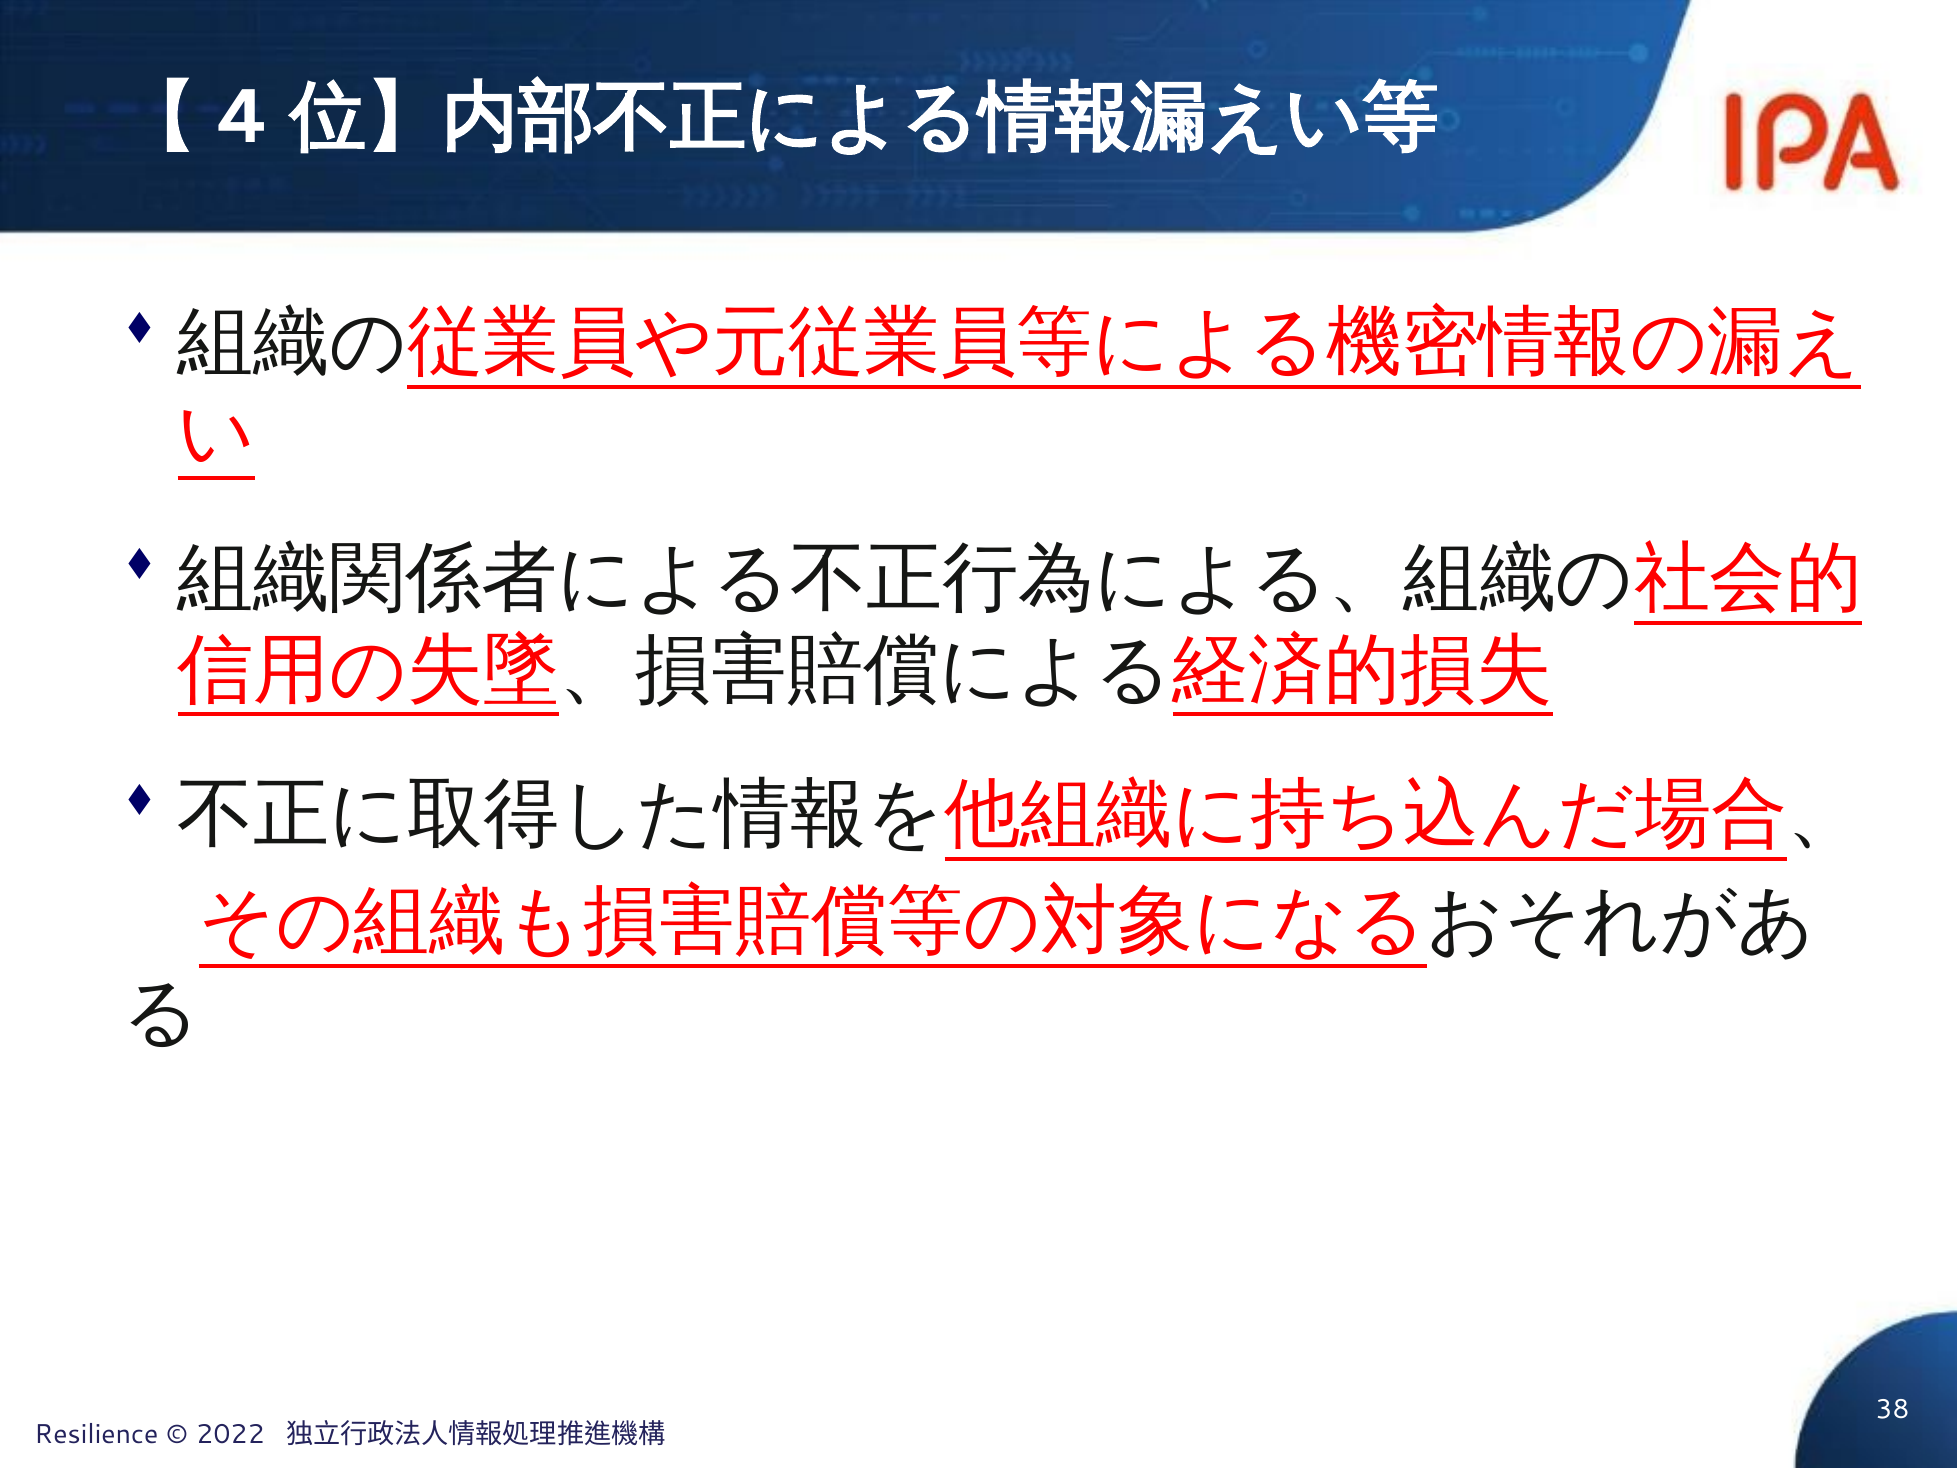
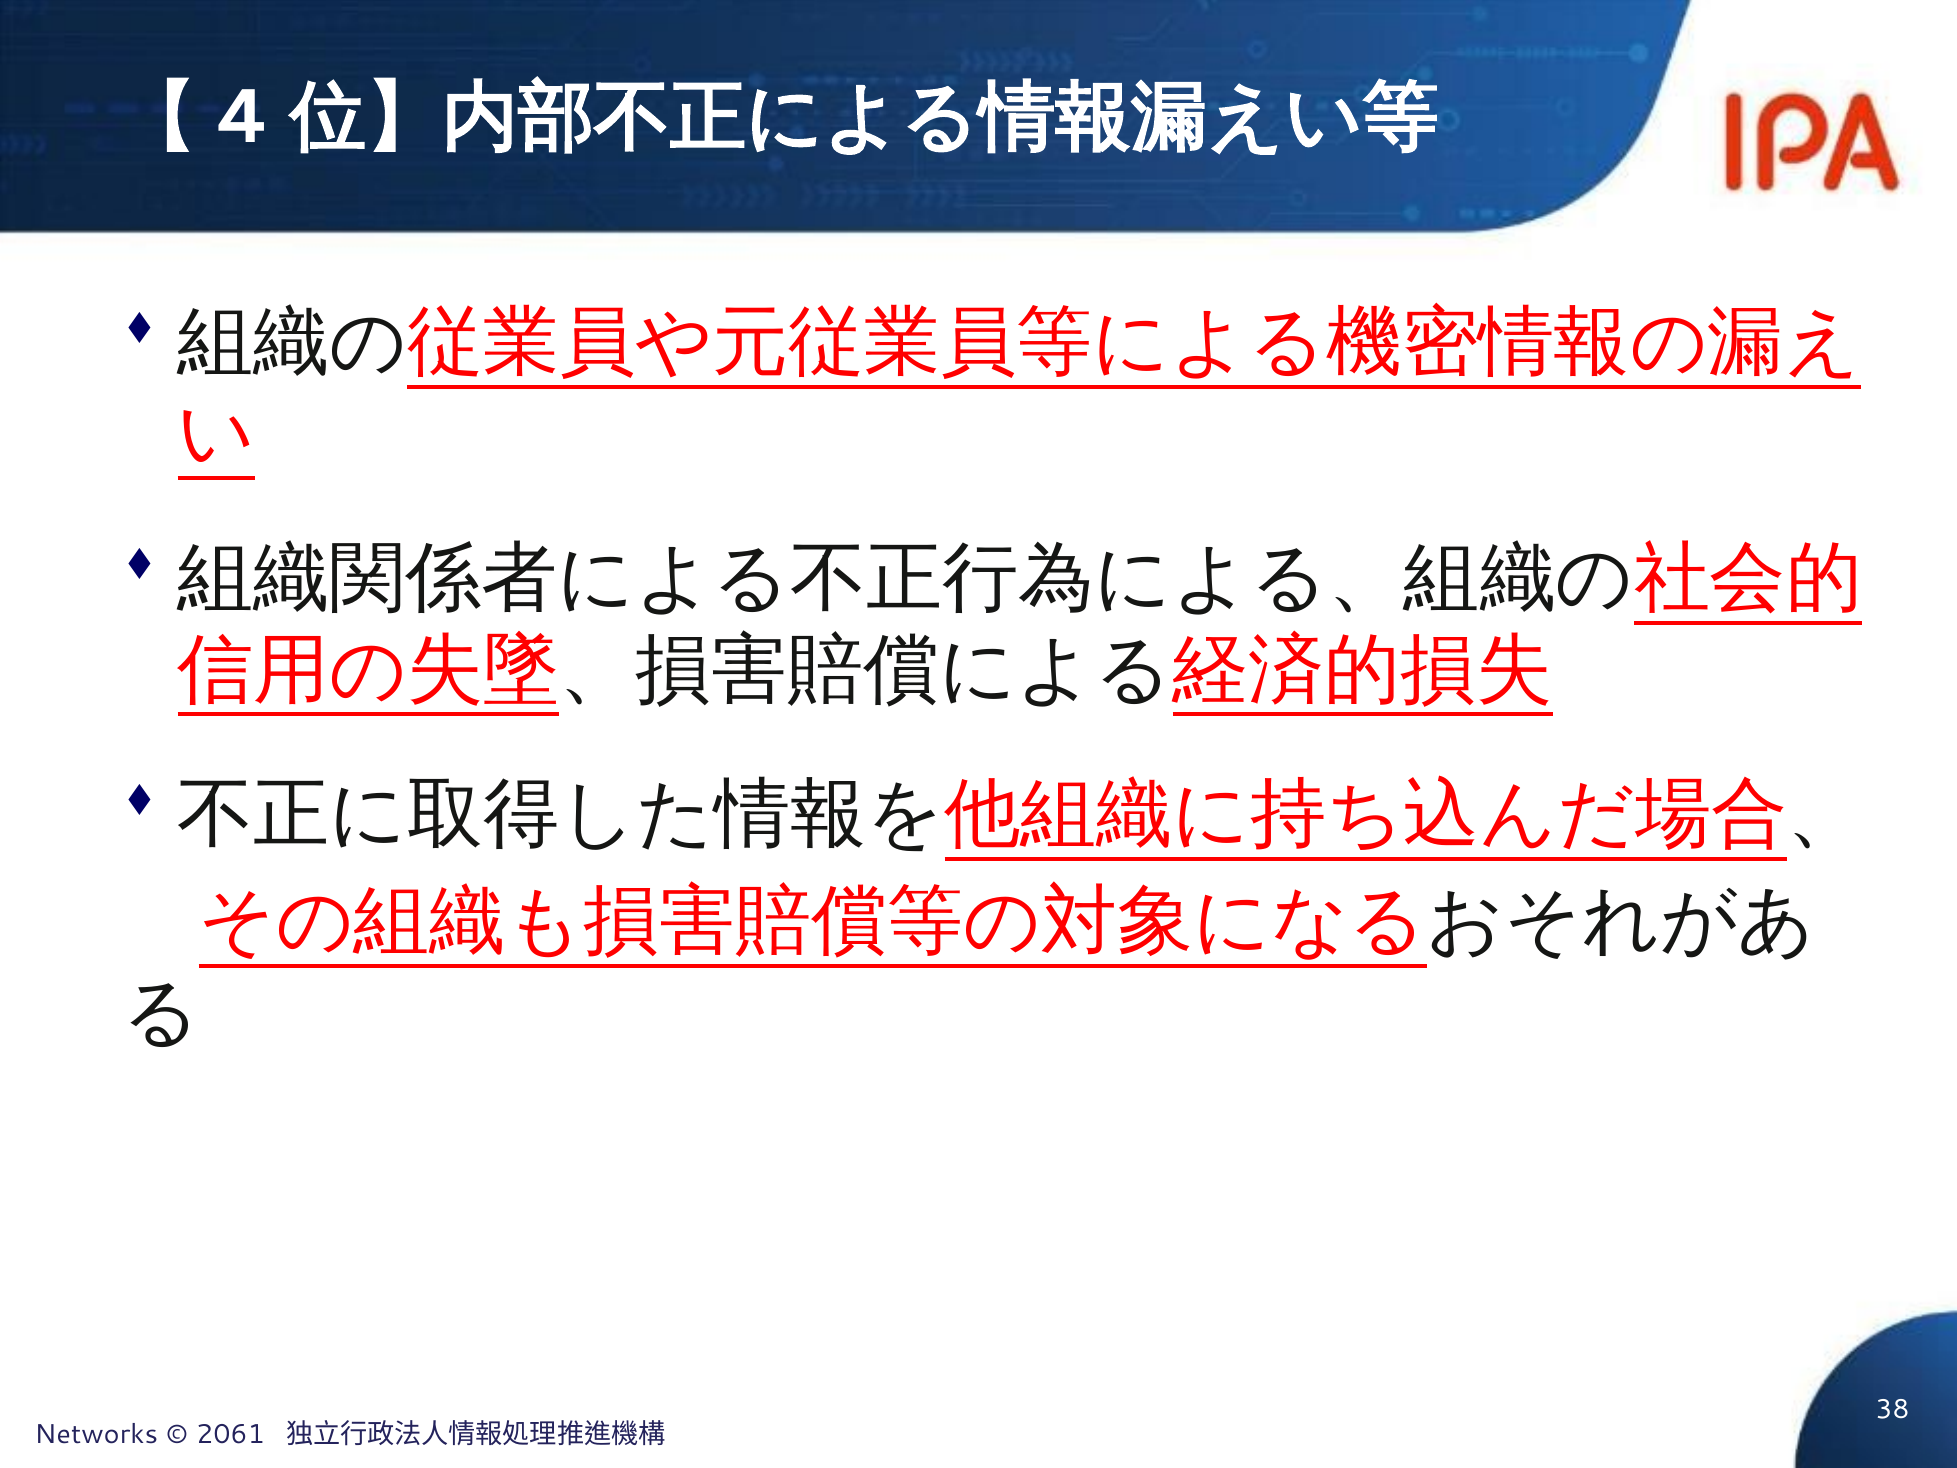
Resilience: Resilience -> Networks
2022: 2022 -> 2061
